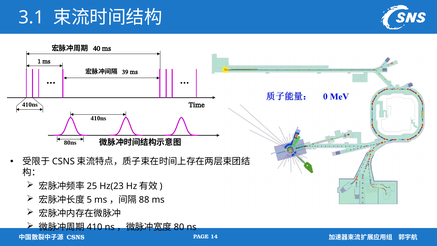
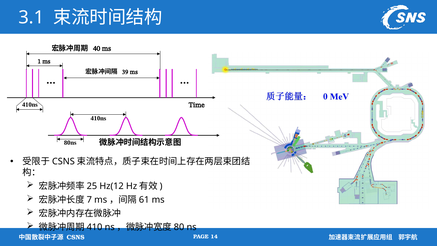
Hz(23: Hz(23 -> Hz(12
5: 5 -> 7
88: 88 -> 61
